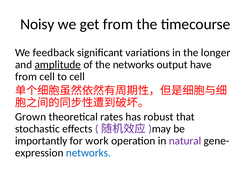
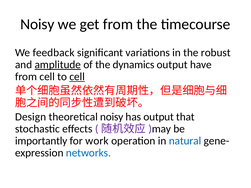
longer: longer -> robust
the networks: networks -> dynamics
cell at (77, 77) underline: none -> present
Grown: Grown -> Design
theoretical rates: rates -> noisy
has robust: robust -> output
natural colour: purple -> blue
